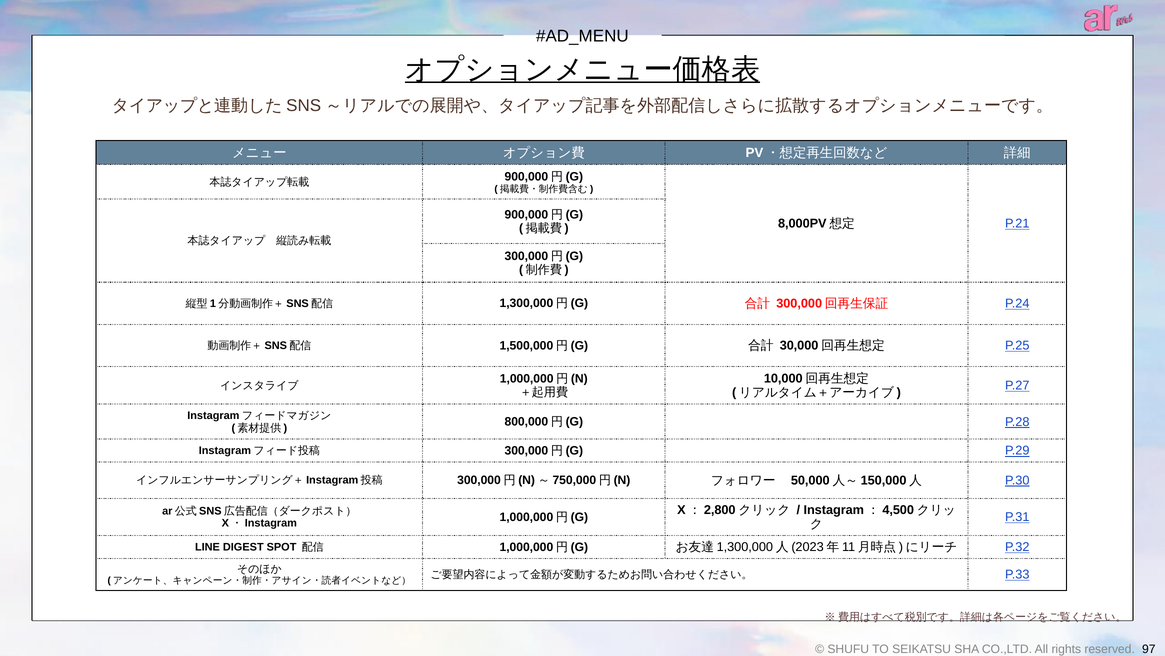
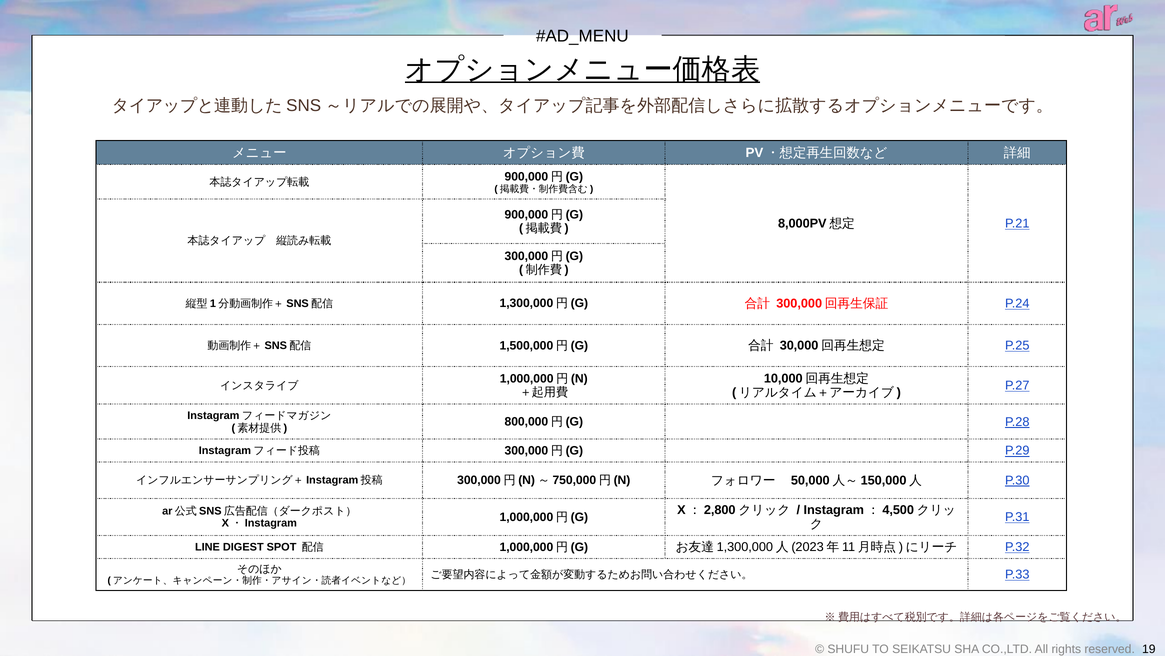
97: 97 -> 19
